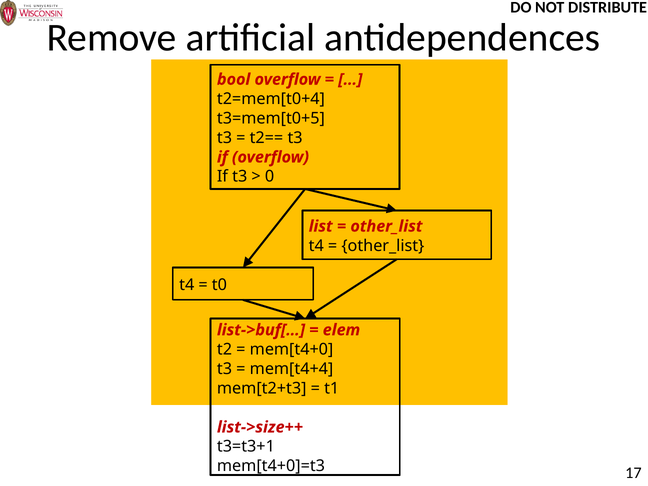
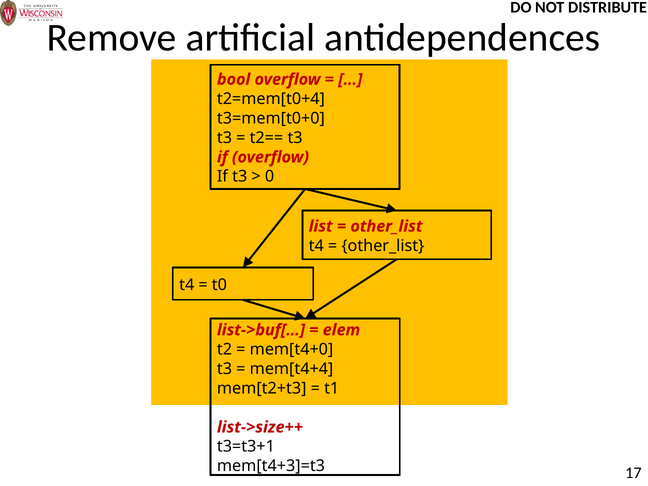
t3=mem[t0+5: t3=mem[t0+5 -> t3=mem[t0+0
mem[t4+0]=t3: mem[t4+0]=t3 -> mem[t4+3]=t3
